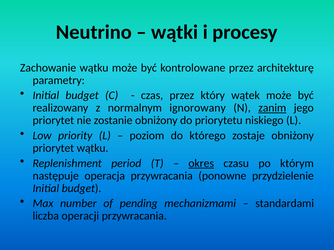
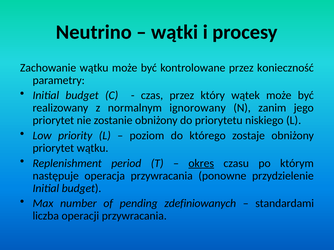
architekturę: architekturę -> konieczność
zanim underline: present -> none
mechanizmami: mechanizmami -> zdefiniowanych
